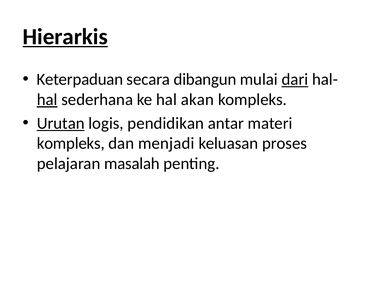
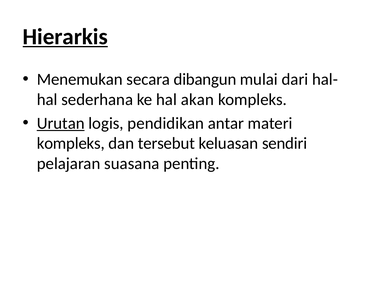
Keterpaduan: Keterpaduan -> Menemukan
dari underline: present -> none
hal at (47, 99) underline: present -> none
menjadi: menjadi -> tersebut
proses: proses -> sendiri
masalah: masalah -> suasana
